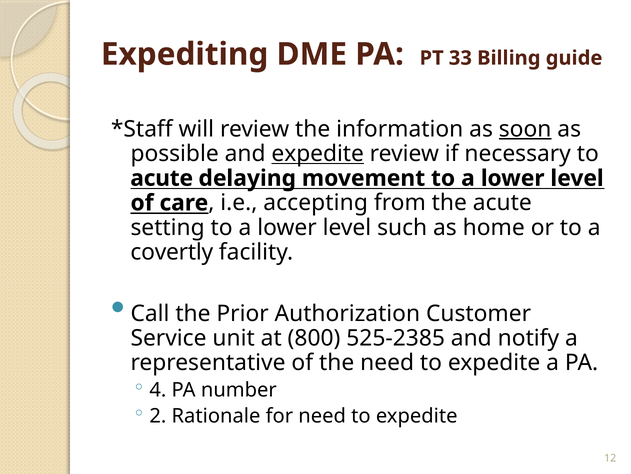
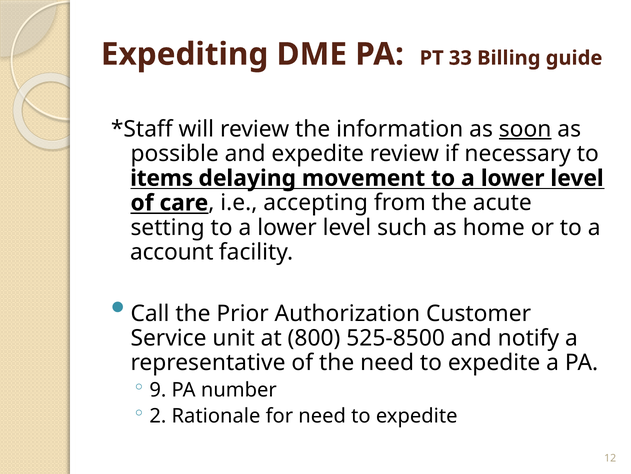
expedite at (318, 153) underline: present -> none
acute at (162, 178): acute -> items
covertly: covertly -> account
525-2385: 525-2385 -> 525-8500
4: 4 -> 9
